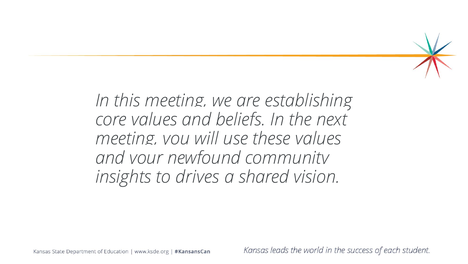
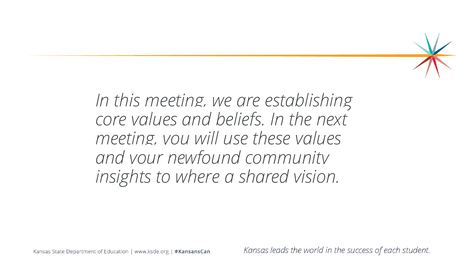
drives: drives -> where
